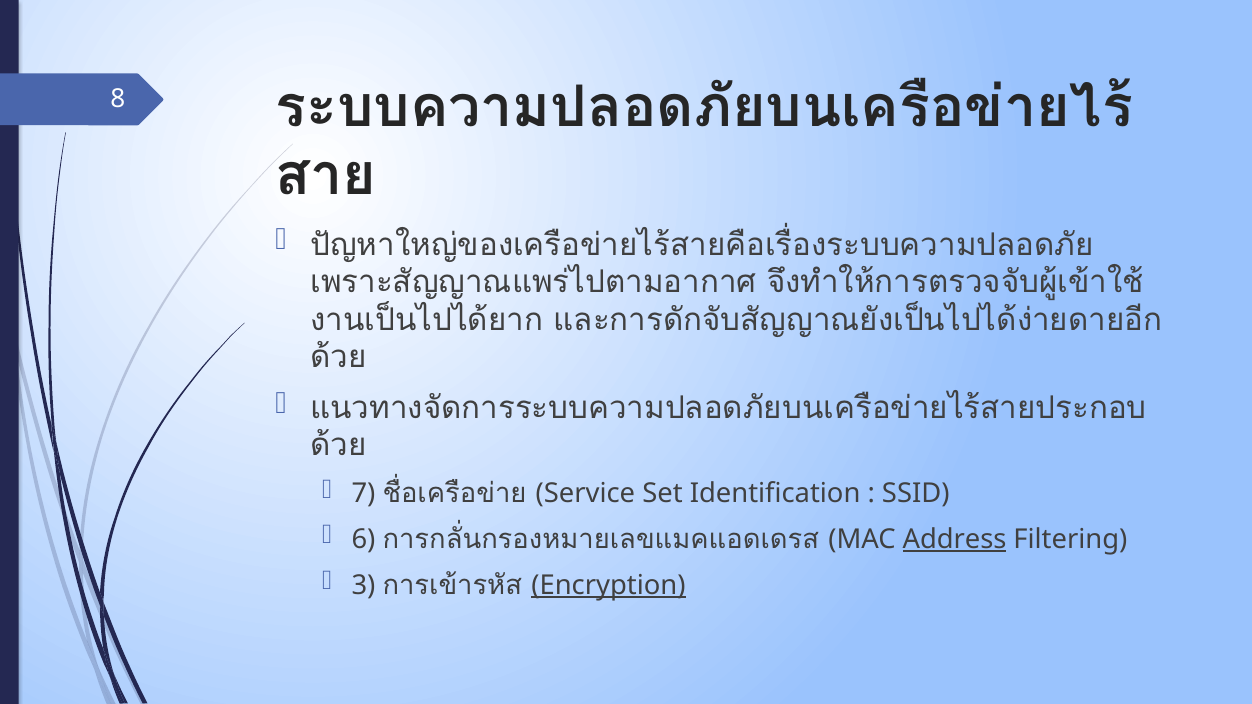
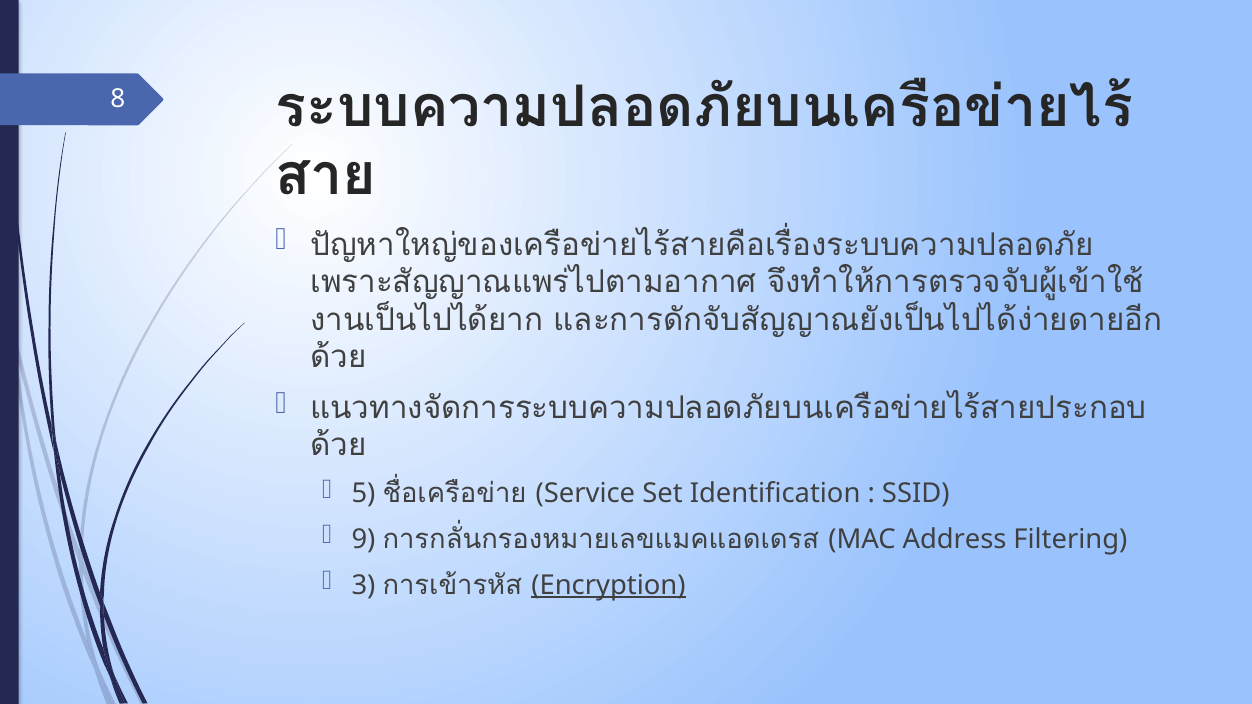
7: 7 -> 5
6: 6 -> 9
Address underline: present -> none
